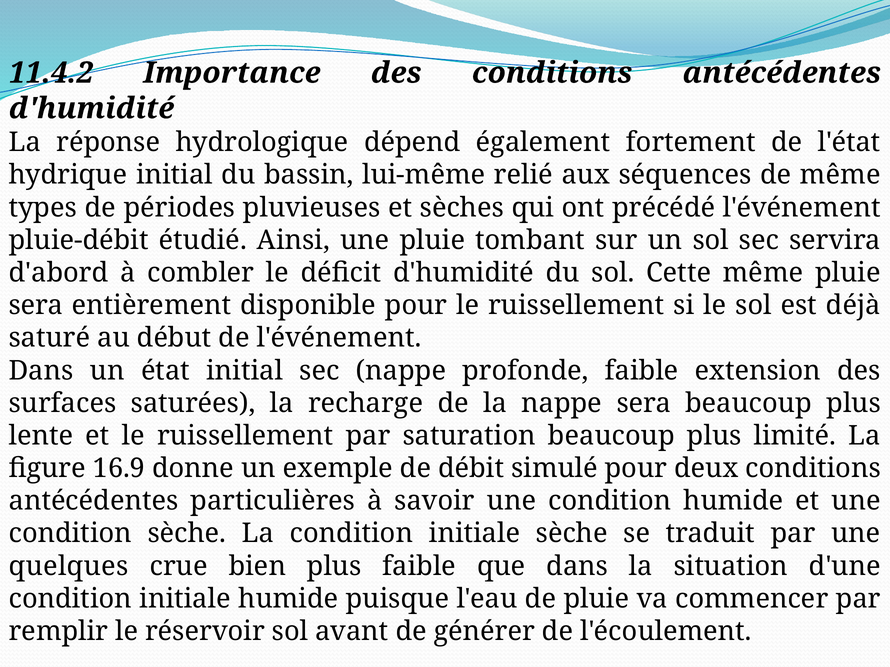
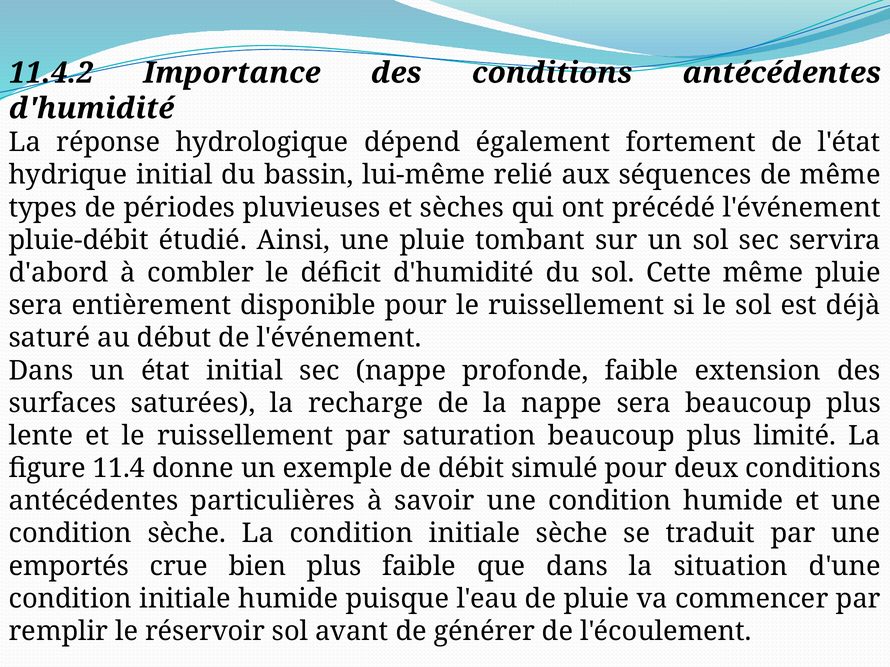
16.9: 16.9 -> 11.4
quelques: quelques -> emportés
